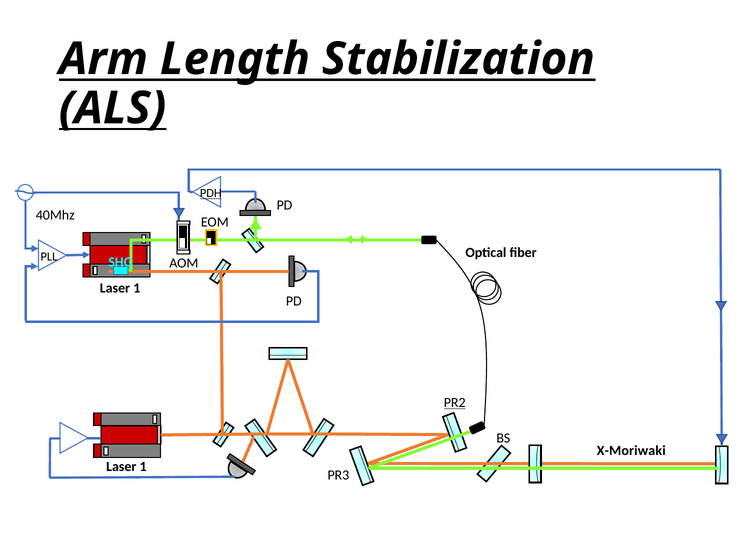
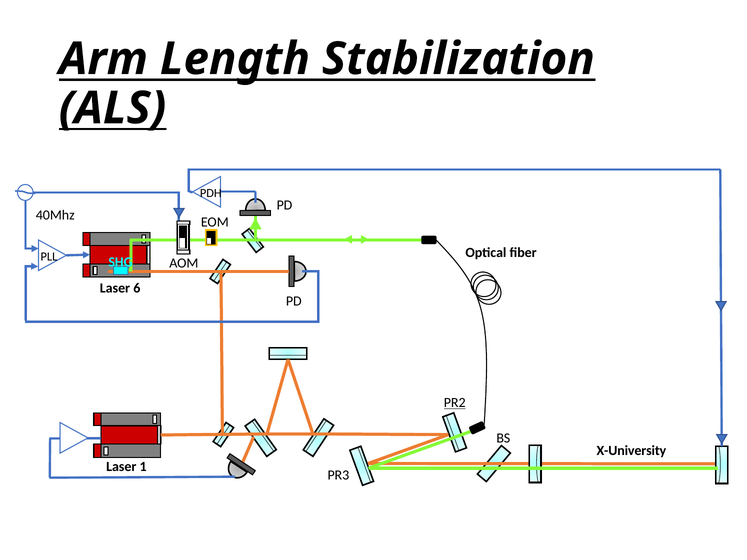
PDH underline: present -> none
1 at (137, 288): 1 -> 6
X-Moriwaki: X-Moriwaki -> X-University
